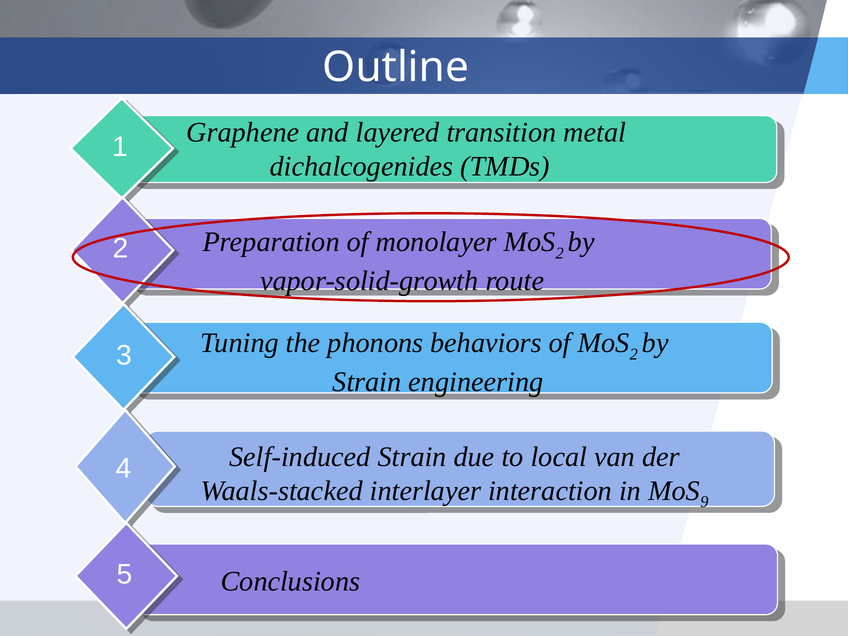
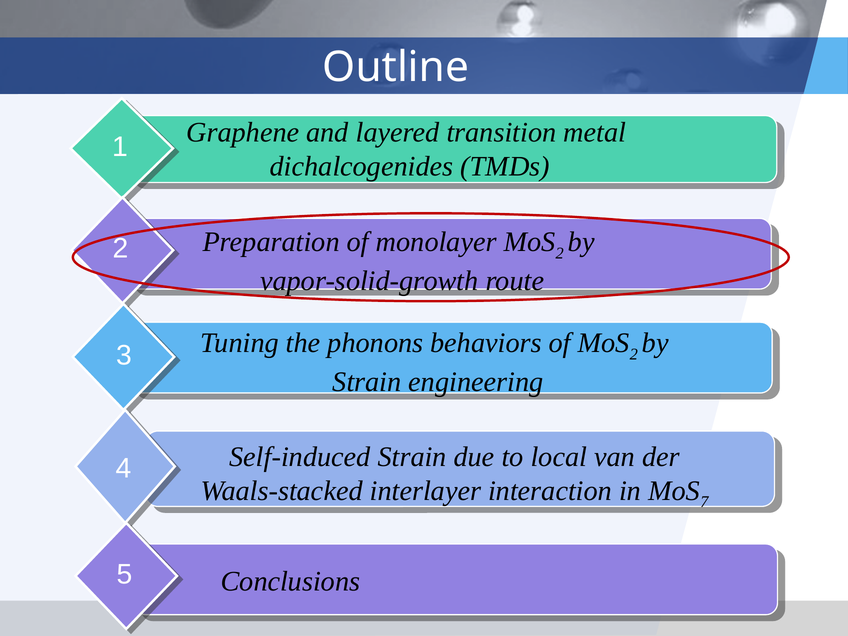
9: 9 -> 7
